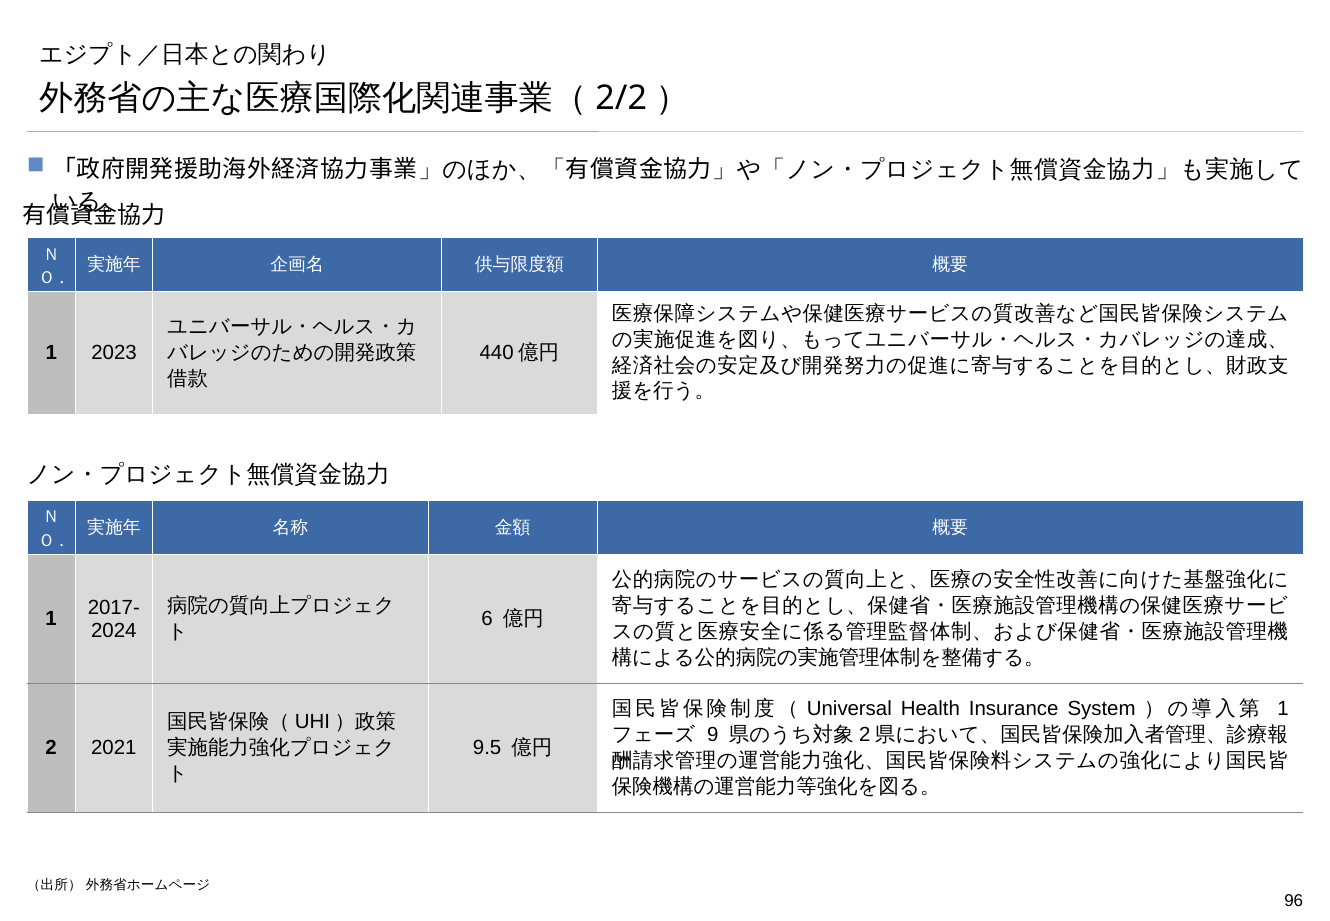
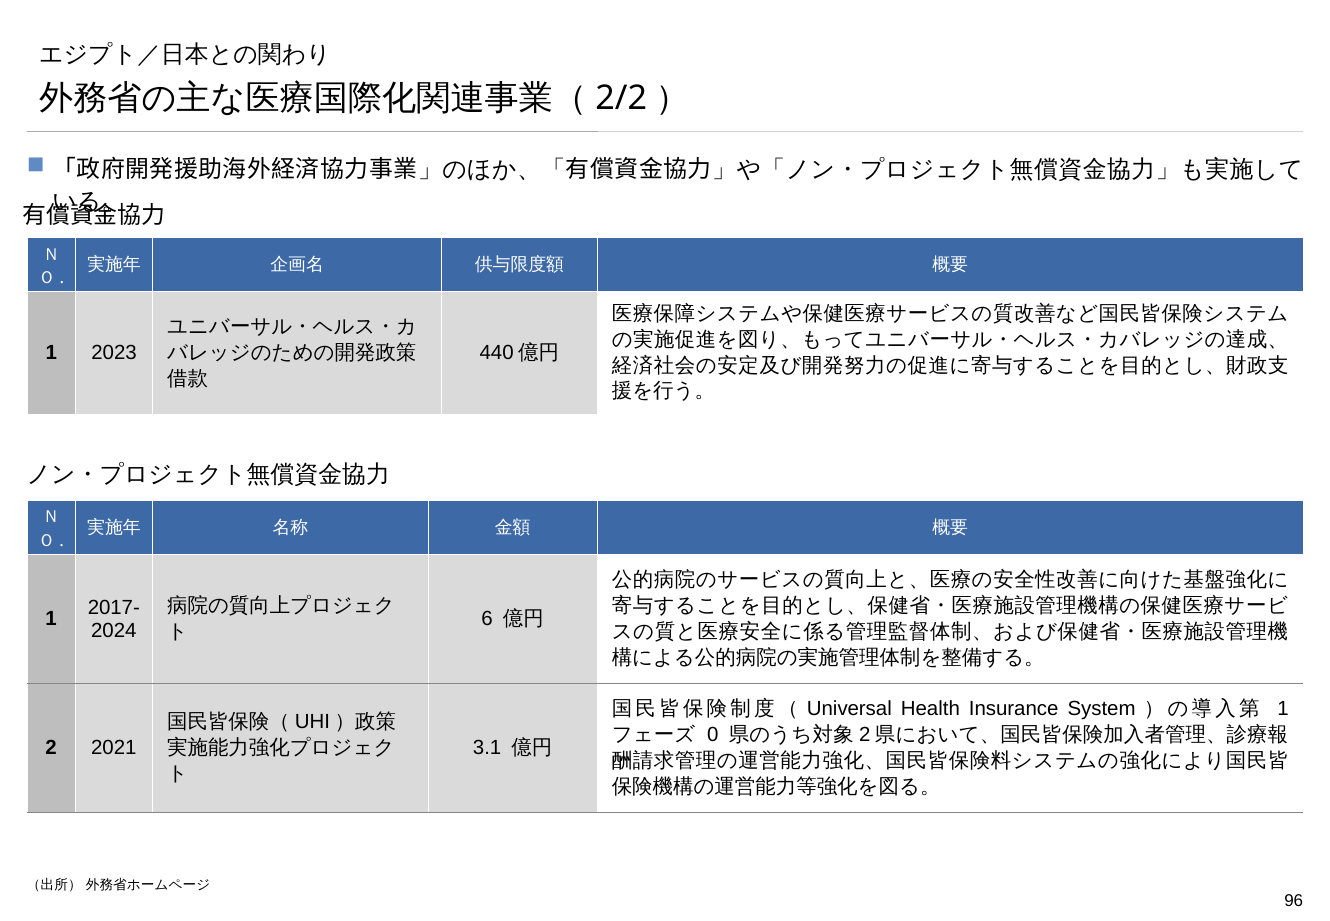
9: 9 -> 0
9.5: 9.5 -> 3.1
